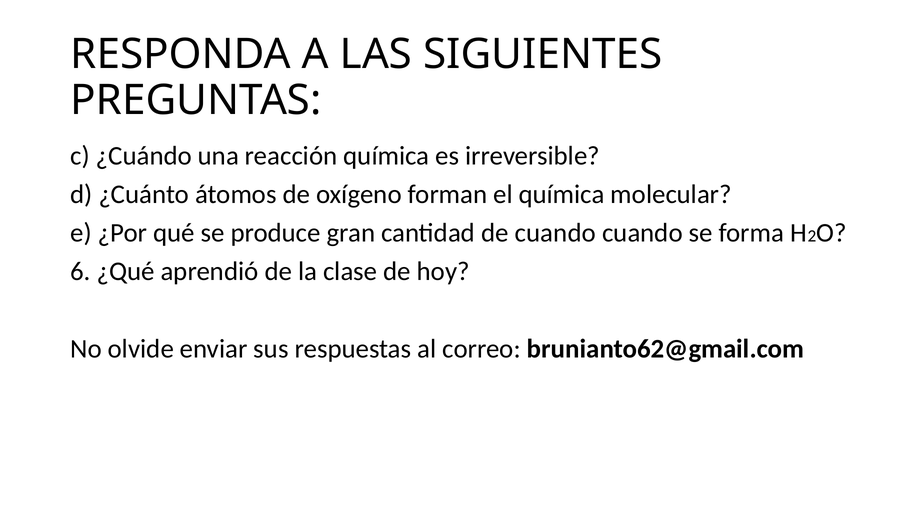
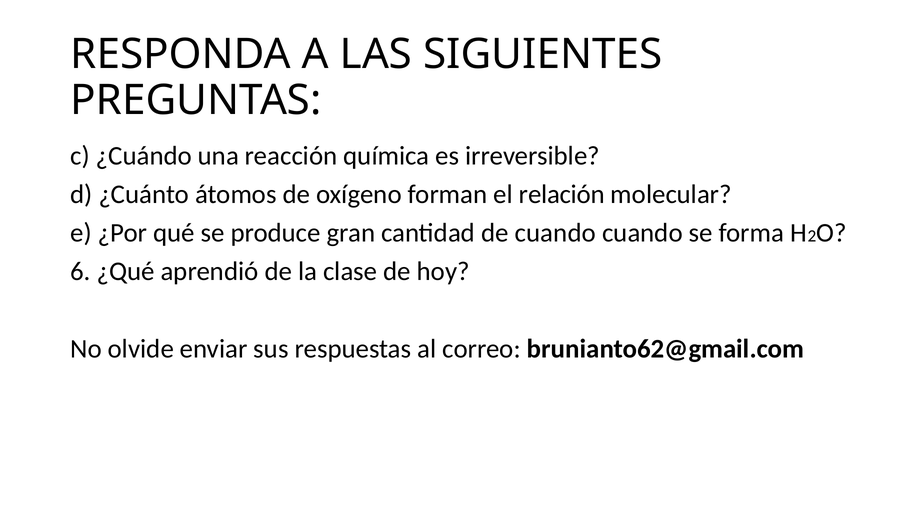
el química: química -> relación
